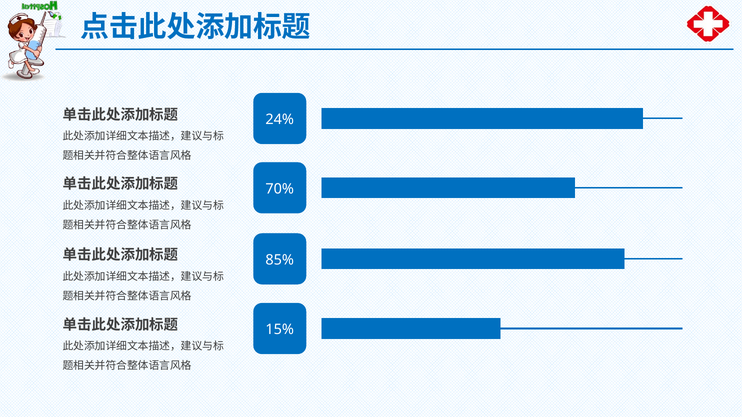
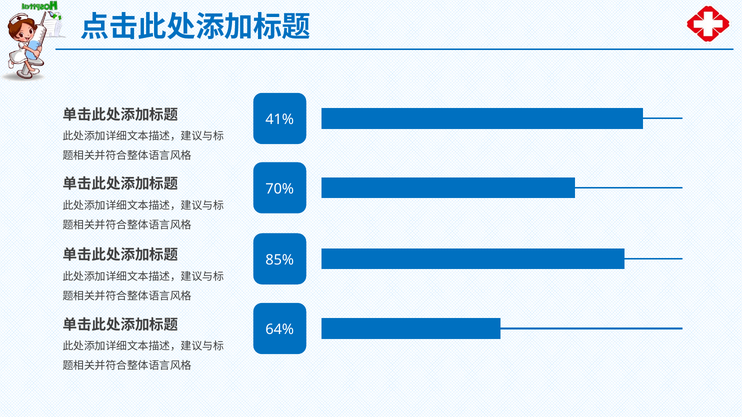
24%: 24% -> 41%
15%: 15% -> 64%
